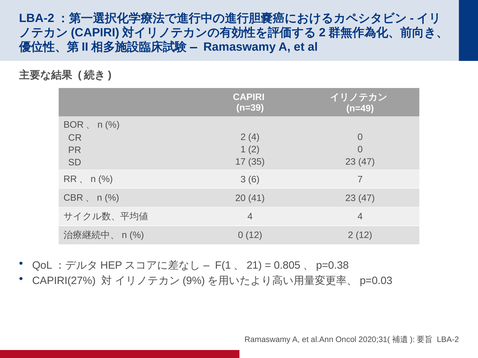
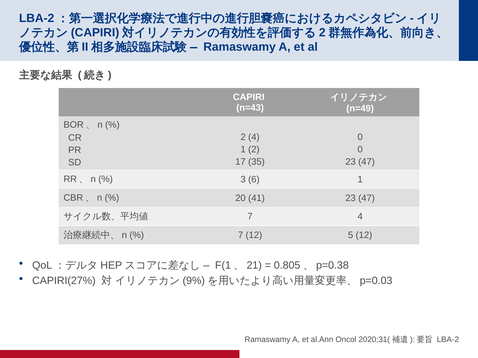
n=39: n=39 -> n=43
6 7: 7 -> 1
4 at (250, 217): 4 -> 7
0 at (241, 235): 0 -> 7
12 2: 2 -> 5
